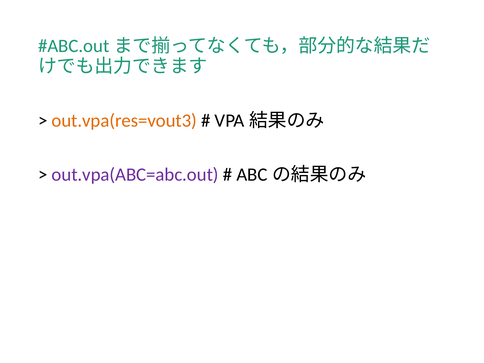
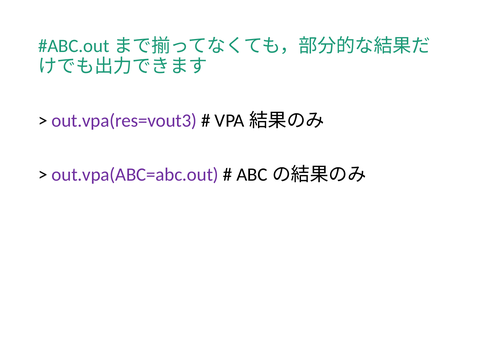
out.vpa(res=vout3 colour: orange -> purple
